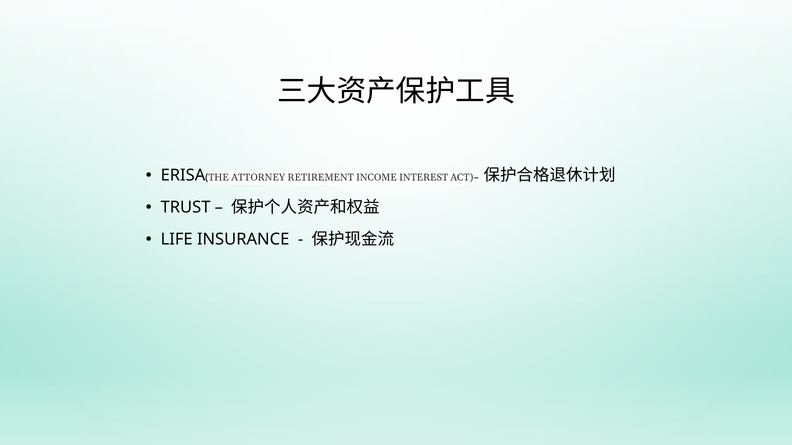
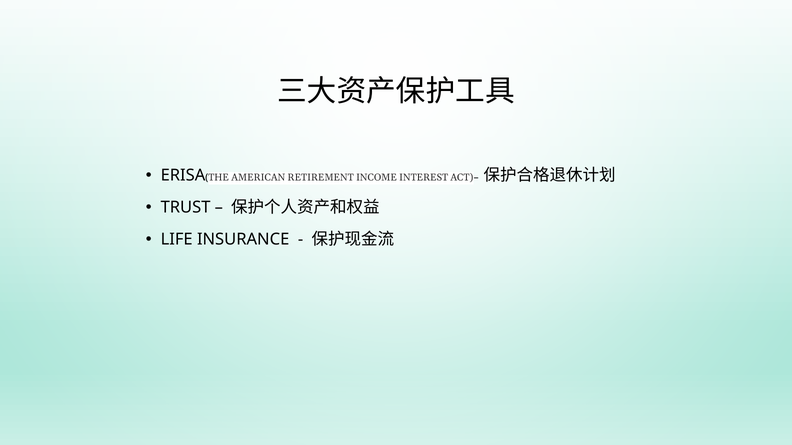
ATTORNEY: ATTORNEY -> AMERICAN
